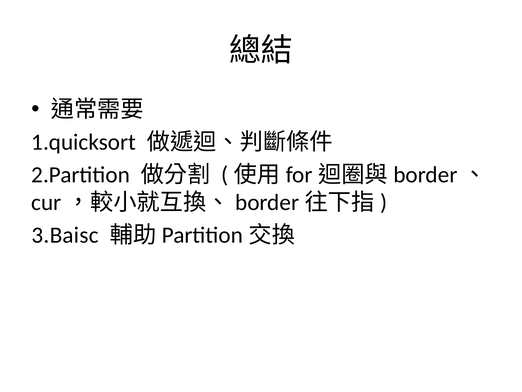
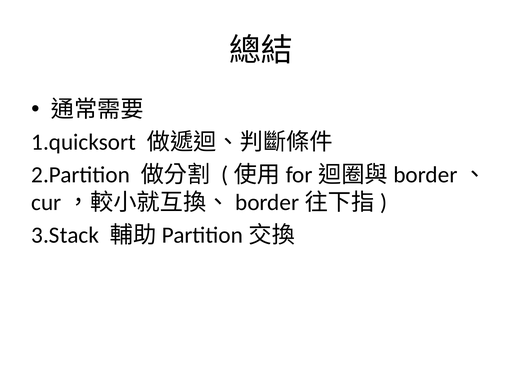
3.Baisc: 3.Baisc -> 3.Stack
